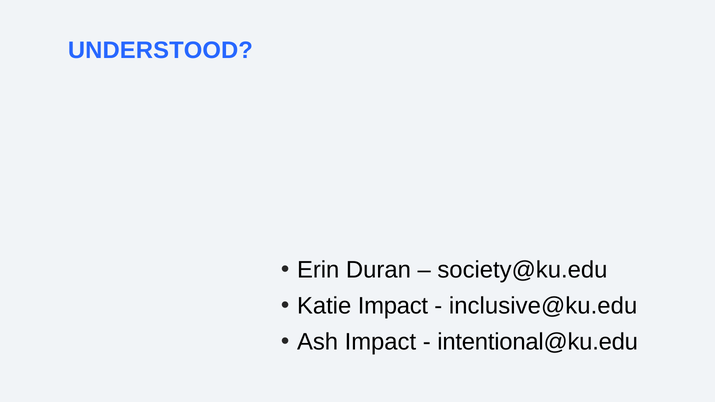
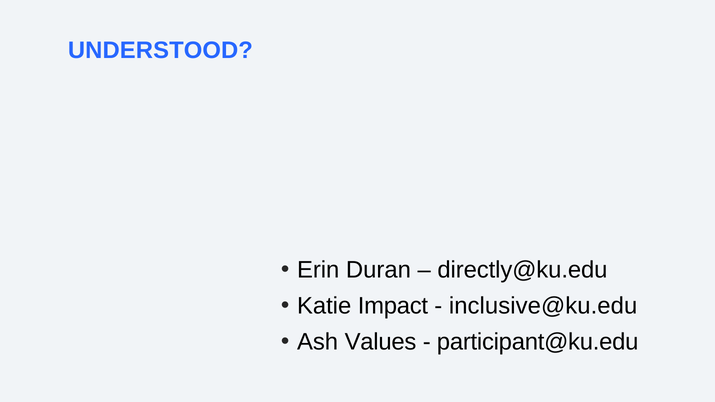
society@ku.edu: society@ku.edu -> directly@ku.edu
Ash Impact: Impact -> Values
intentional@ku.edu: intentional@ku.edu -> participant@ku.edu
